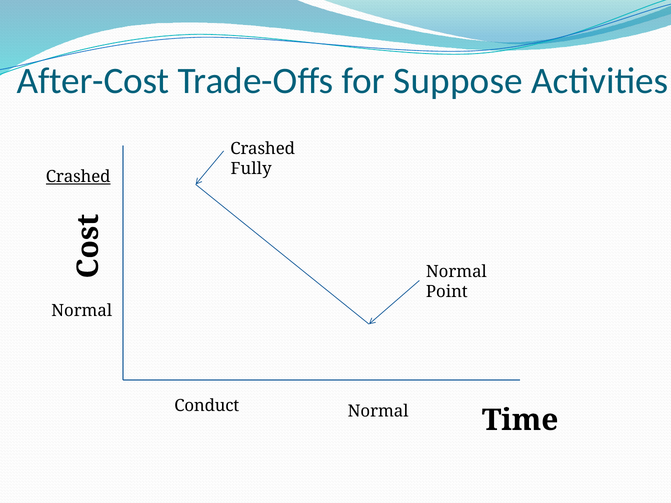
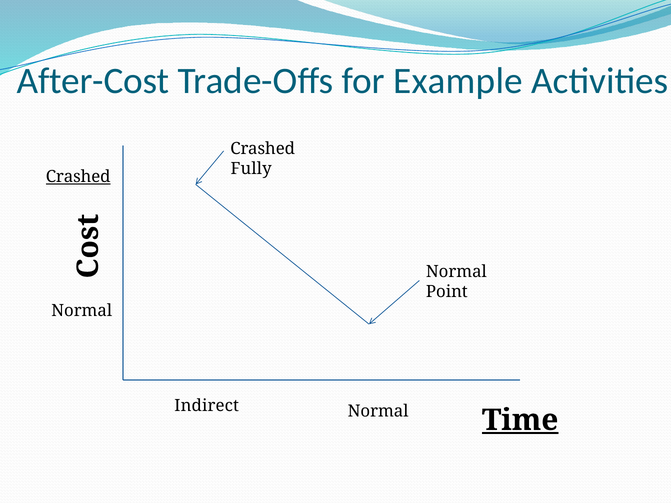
Suppose: Suppose -> Example
Conduct: Conduct -> Indirect
Time underline: none -> present
